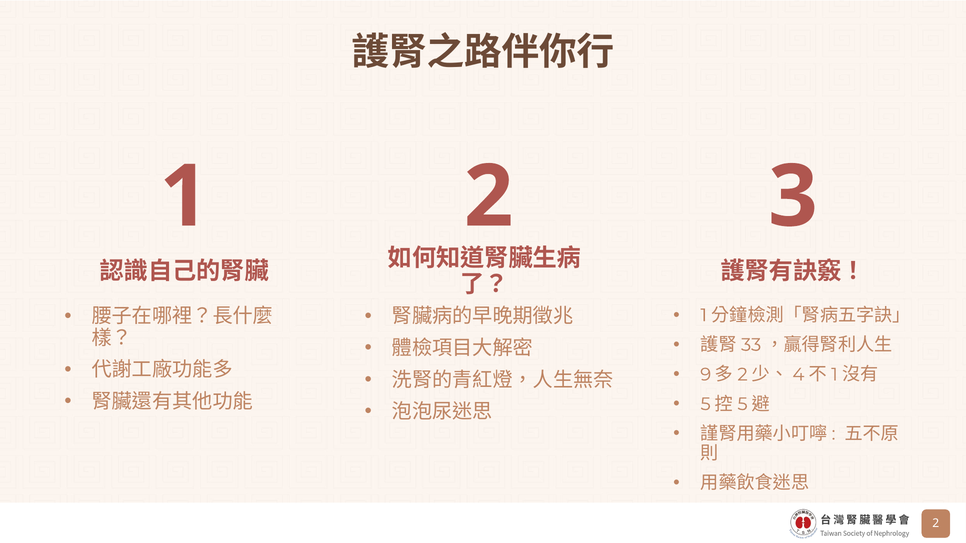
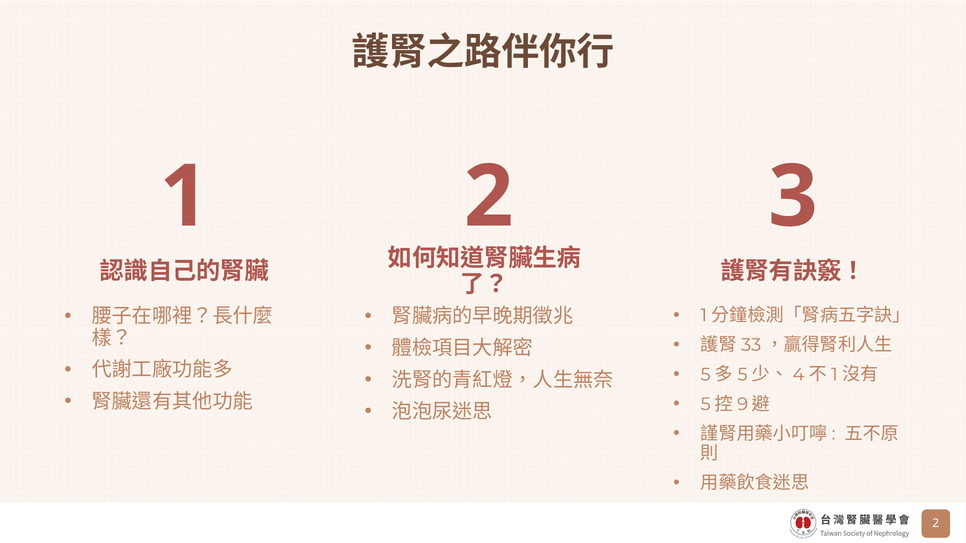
9 at (706, 375): 9 -> 5
2 at (743, 375): 2 -> 5
5 at (743, 404): 5 -> 9
